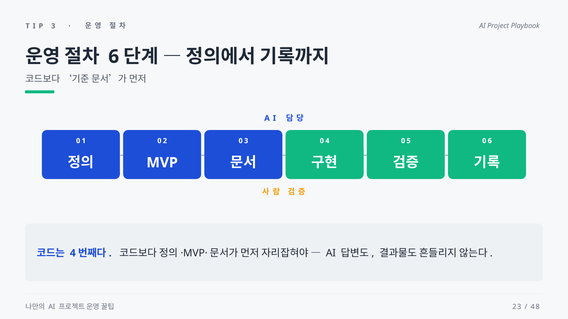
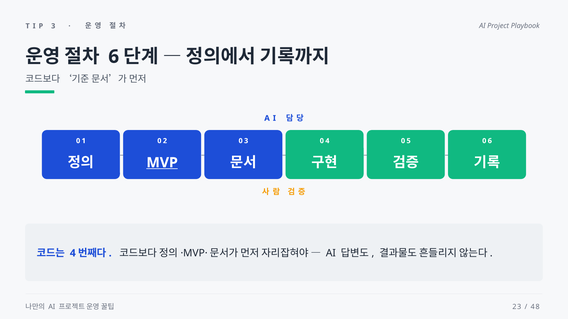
MVP underline: none -> present
